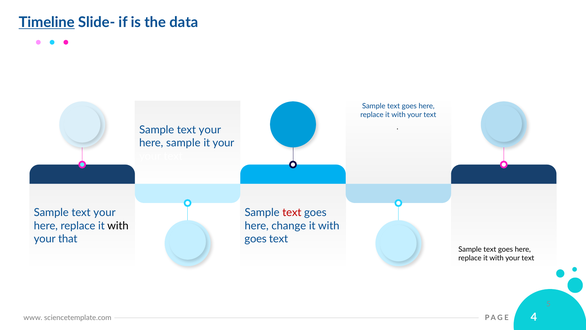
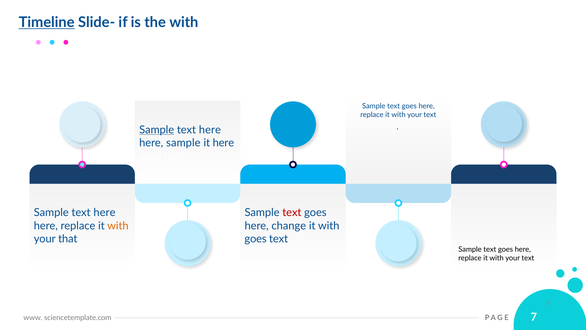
the data: data -> with
Sample at (157, 130) underline: none -> present
your at (210, 130): your -> here
it your: your -> here
your at (105, 212): your -> here
with at (118, 225) colour: black -> orange
4: 4 -> 7
